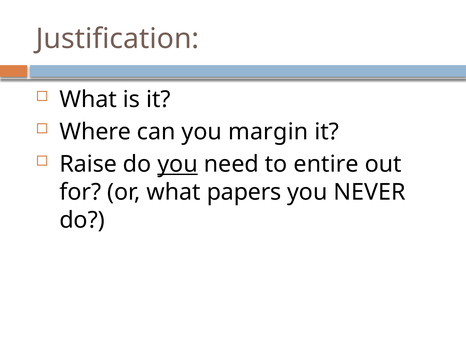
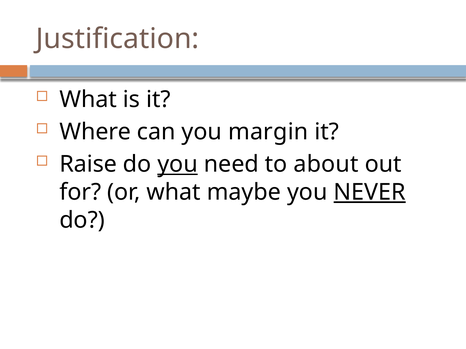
entire: entire -> about
papers: papers -> maybe
NEVER underline: none -> present
